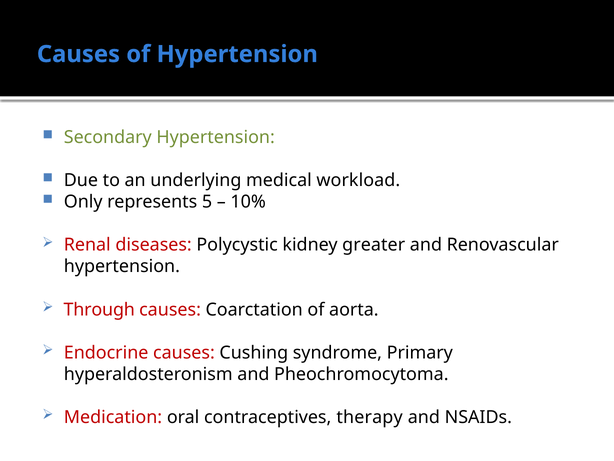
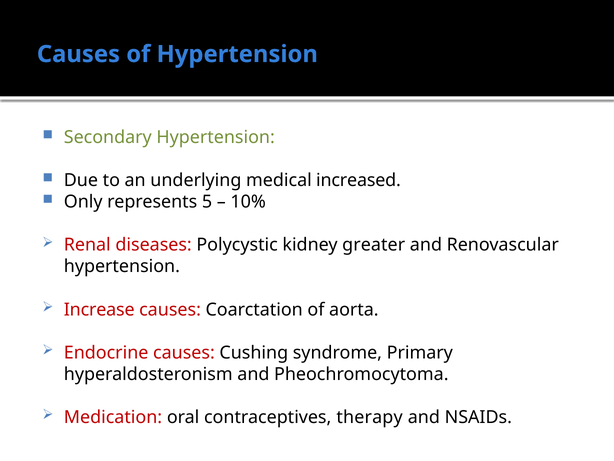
workload: workload -> increased
Through: Through -> Increase
